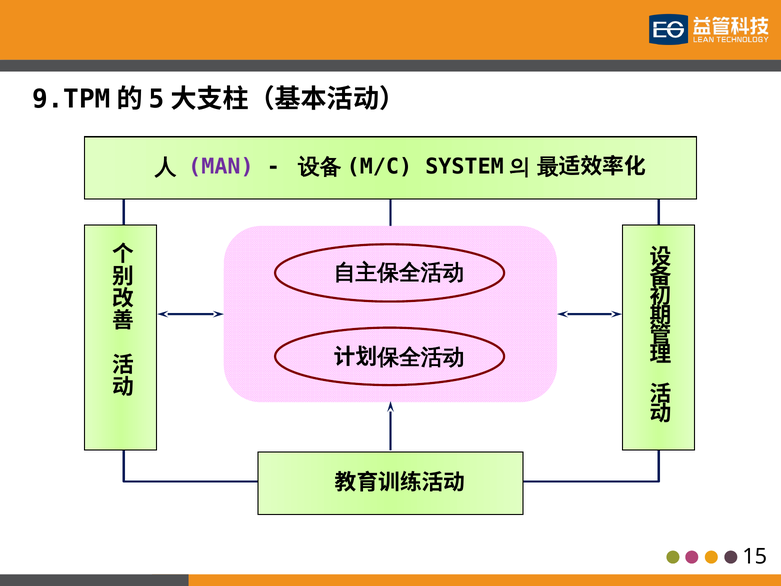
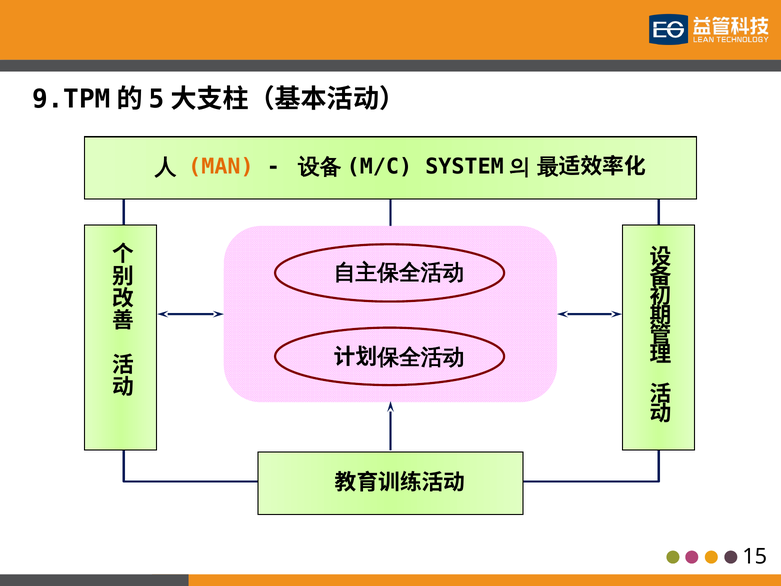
MAN colour: purple -> orange
